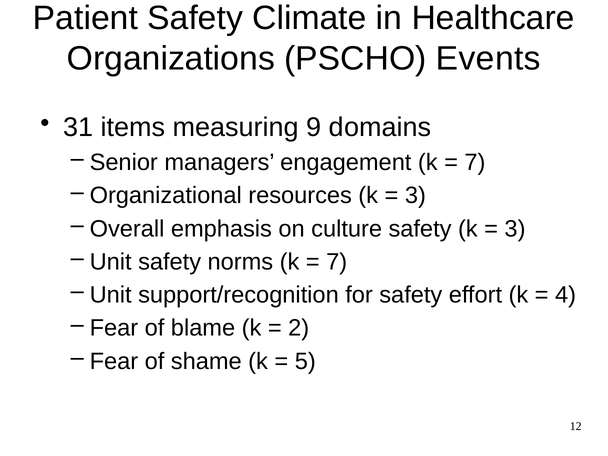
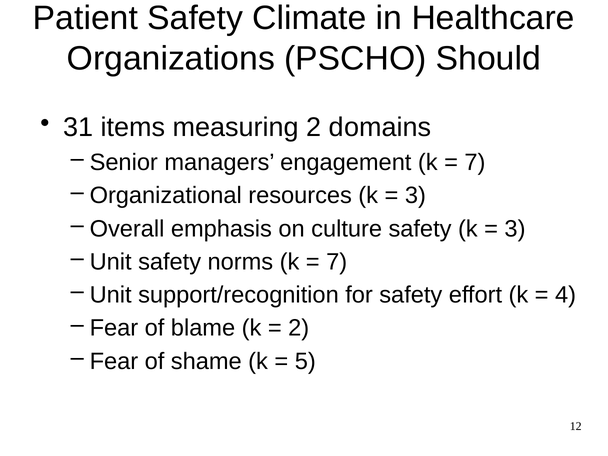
Events: Events -> Should
measuring 9: 9 -> 2
